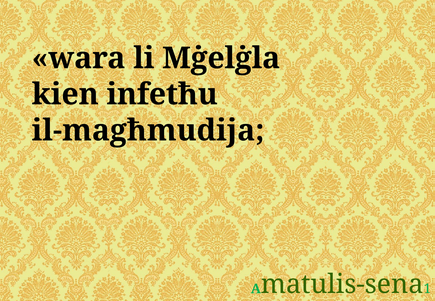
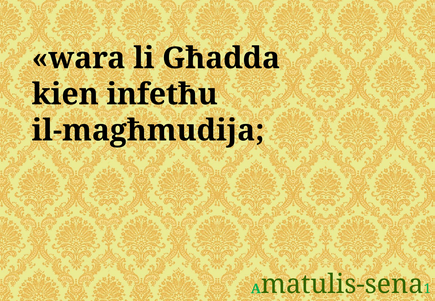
Mġelġla: Mġelġla -> Għadda
